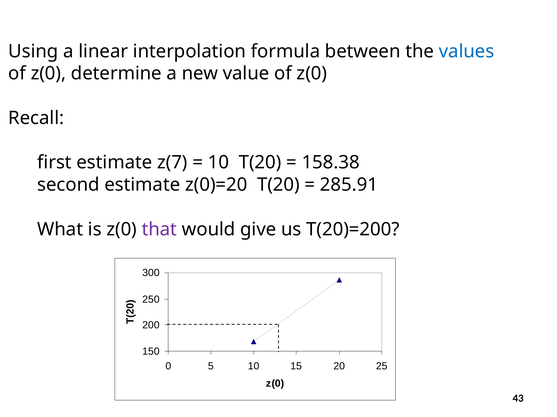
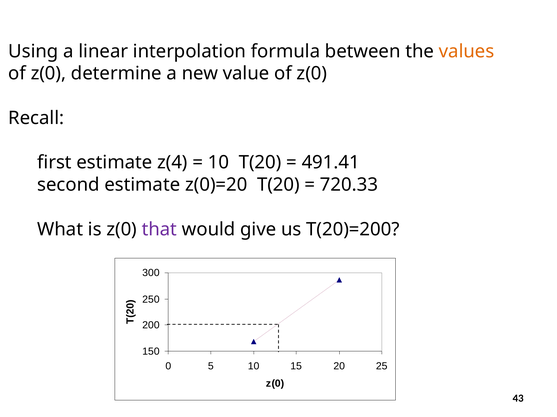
values colour: blue -> orange
z(7: z(7 -> z(4
158.38: 158.38 -> 491.41
285.91: 285.91 -> 720.33
